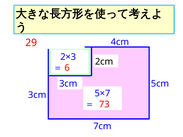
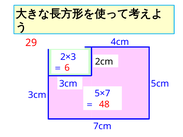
73: 73 -> 48
